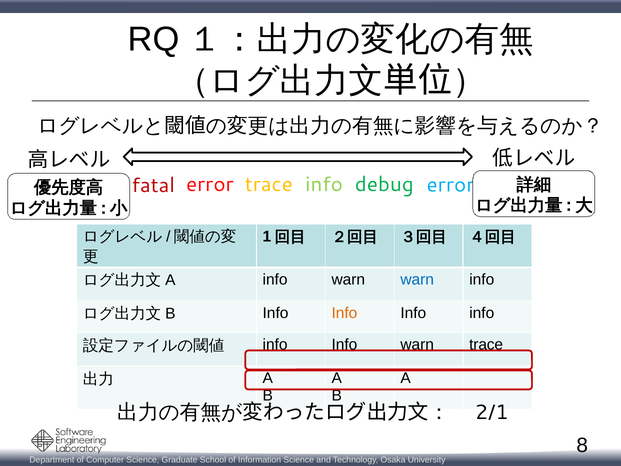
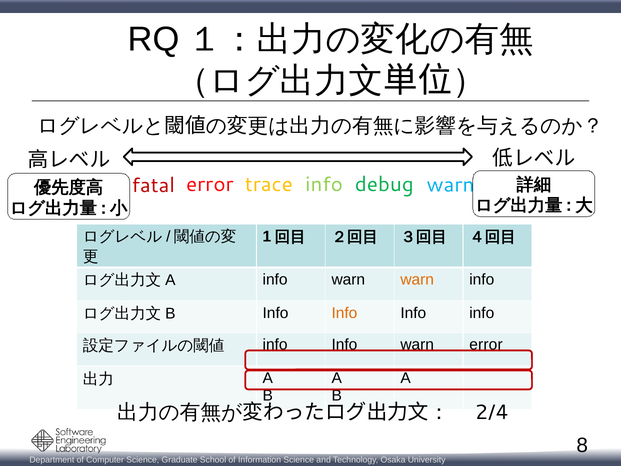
error at (450, 185): error -> warn
warn at (417, 279) colour: blue -> orange
warn trace: trace -> error
2/1: 2/1 -> 2/4
